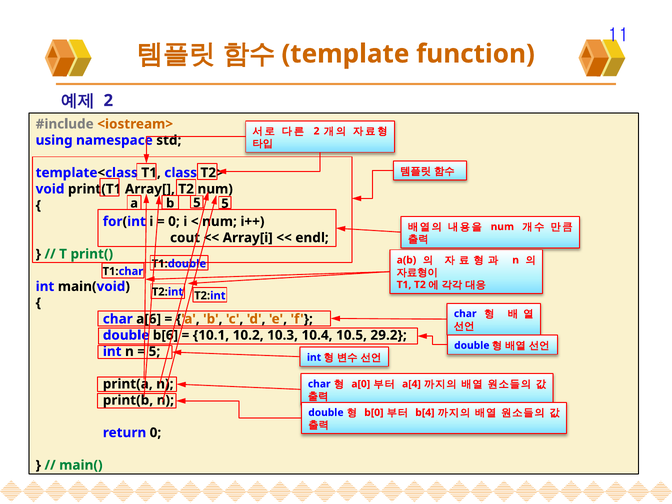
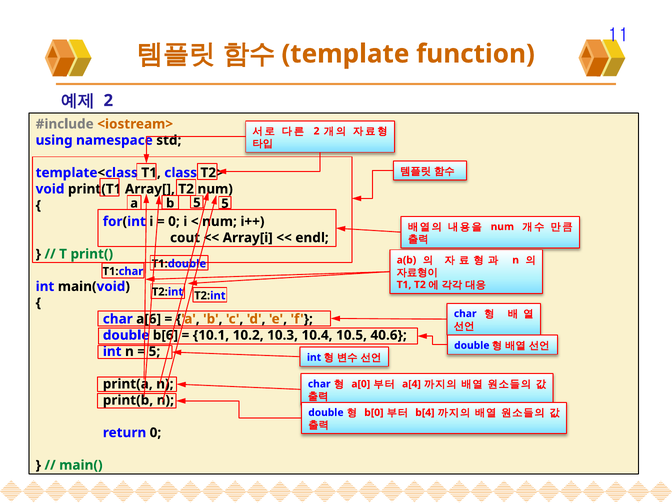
29.2: 29.2 -> 40.6
